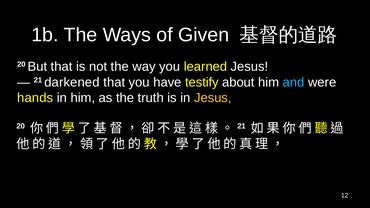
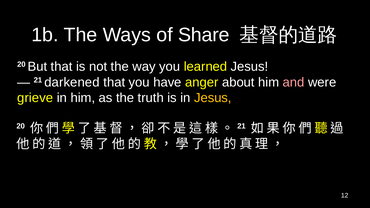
Given: Given -> Share
testify: testify -> anger
and colour: light blue -> pink
hands: hands -> grieve
